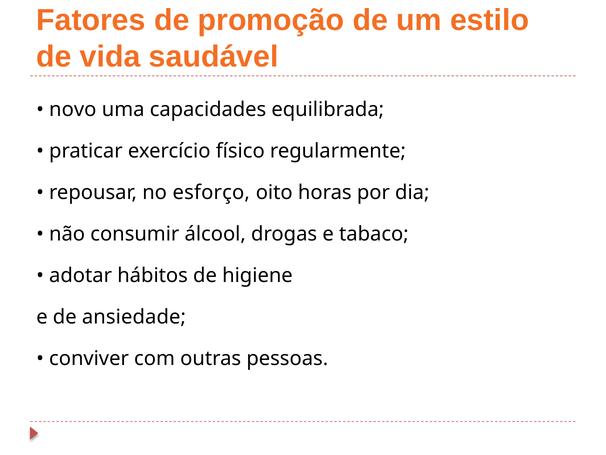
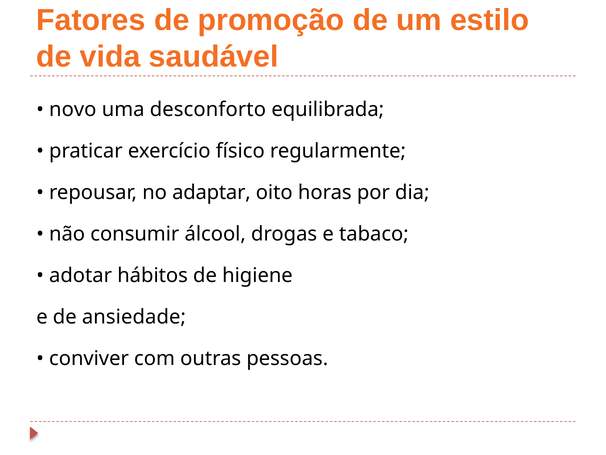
capacidades: capacidades -> desconforto
esforço: esforço -> adaptar
